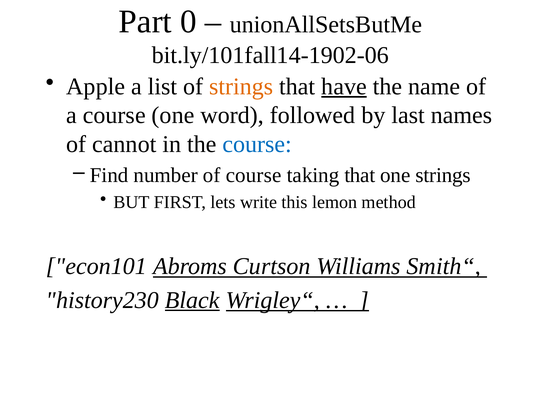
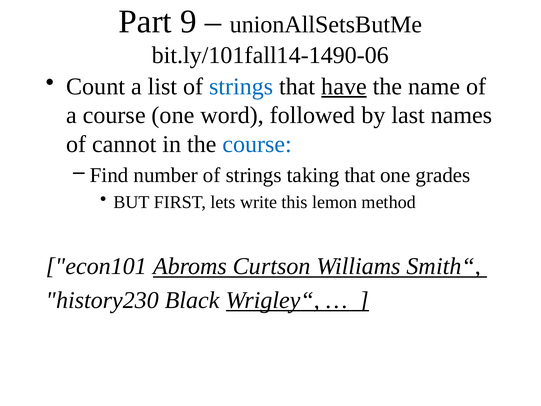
0: 0 -> 9
bit.ly/101fall14-1902-06: bit.ly/101fall14-1902-06 -> bit.ly/101fall14-1490-06
Apple: Apple -> Count
strings at (241, 86) colour: orange -> blue
number of course: course -> strings
one strings: strings -> grades
Black underline: present -> none
